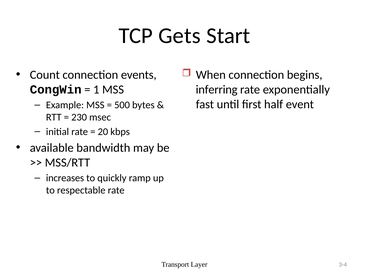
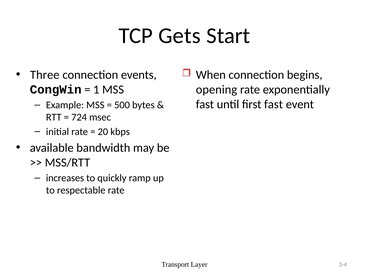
Count: Count -> Three
inferring: inferring -> opening
first half: half -> fast
230: 230 -> 724
